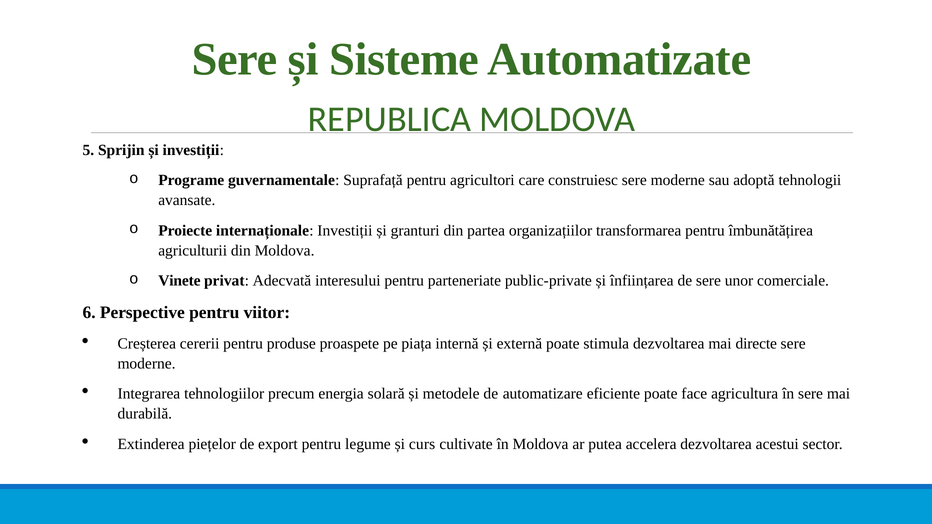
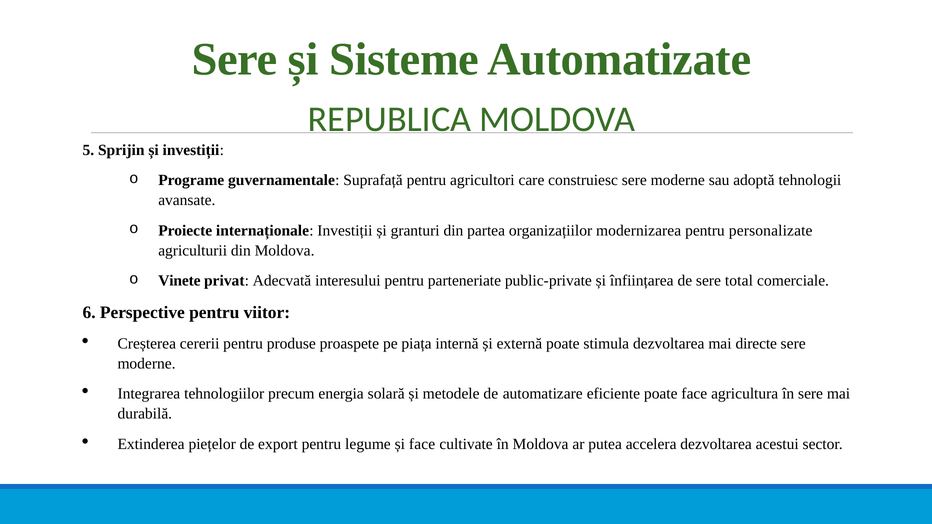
transformarea: transformarea -> modernizarea
îmbunătățirea: îmbunătățirea -> personalizate
unor: unor -> total
și curs: curs -> face
